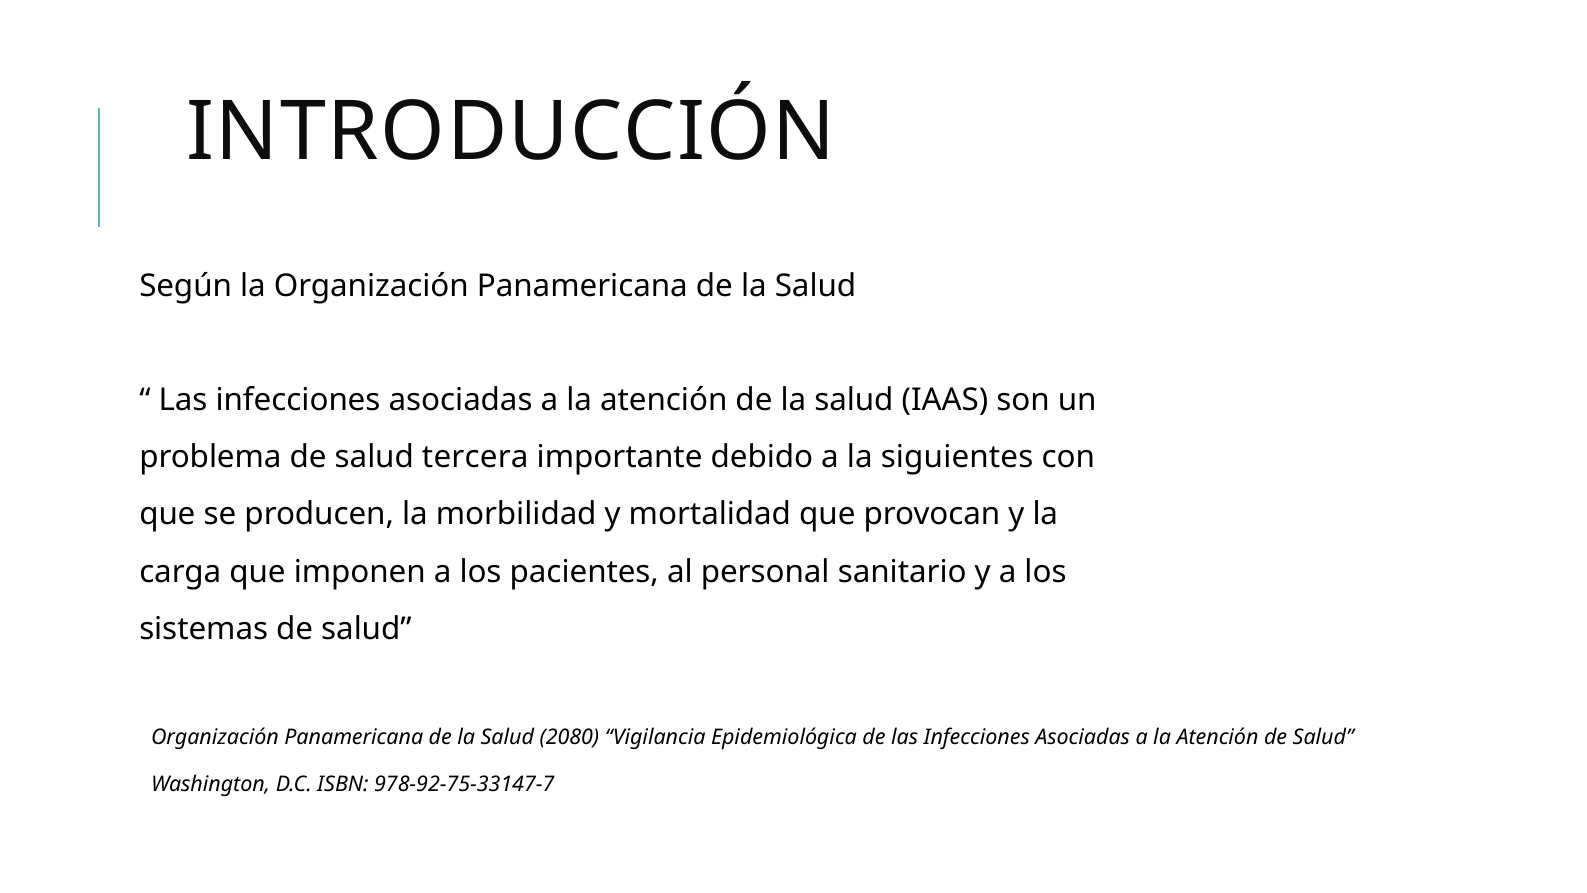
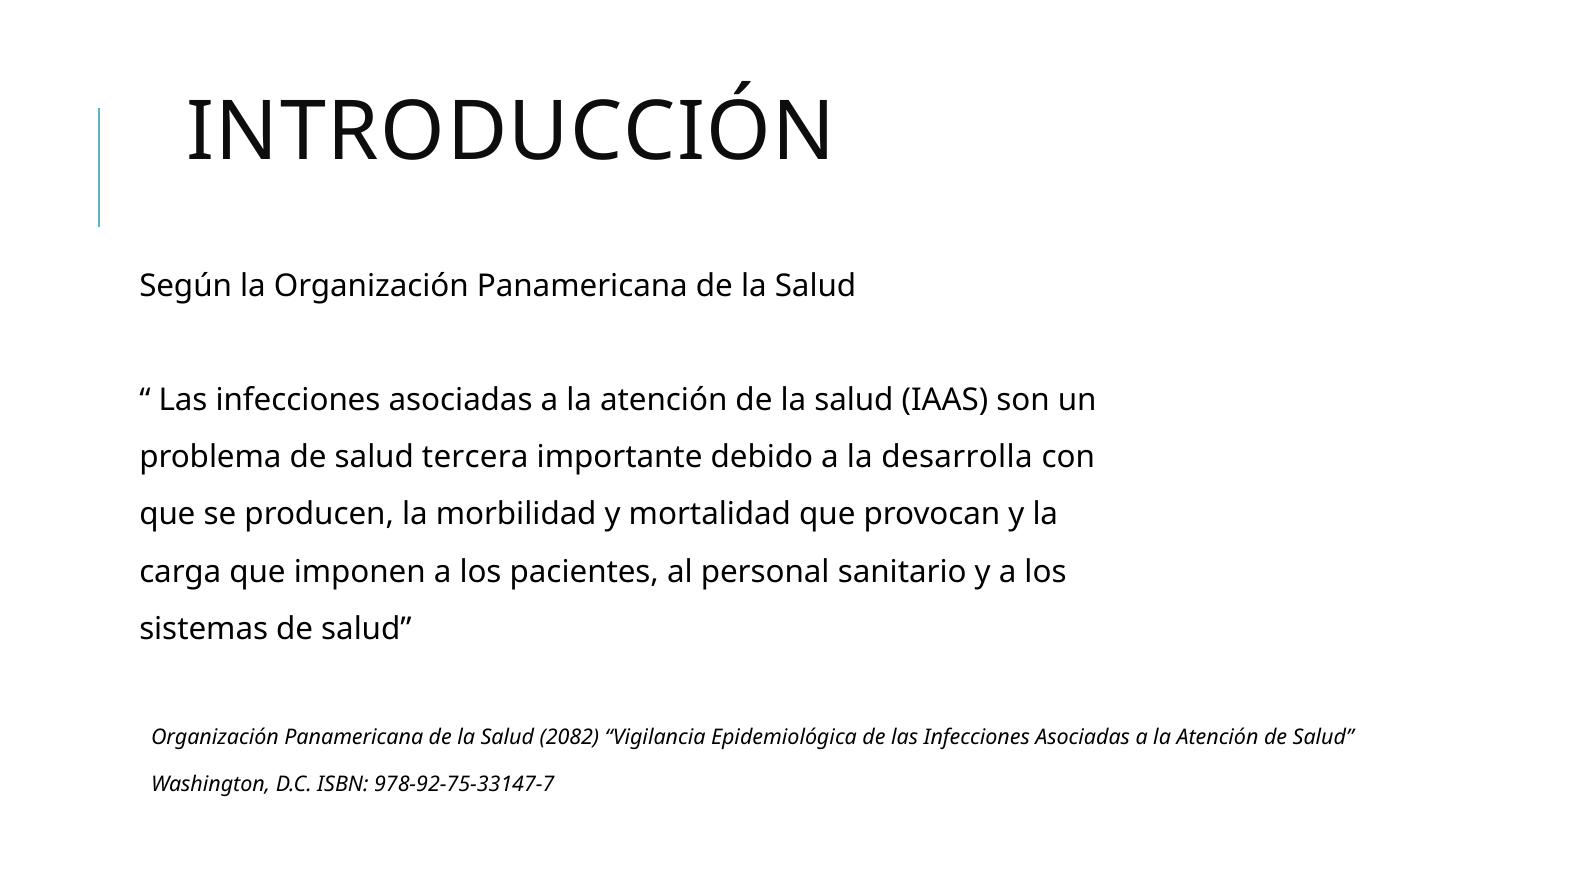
siguientes: siguientes -> desarrolla
2080: 2080 -> 2082
